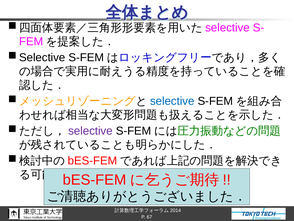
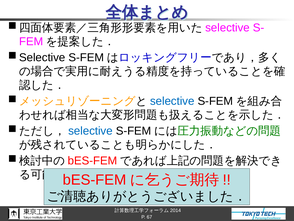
selective at (90, 131) colour: purple -> blue
